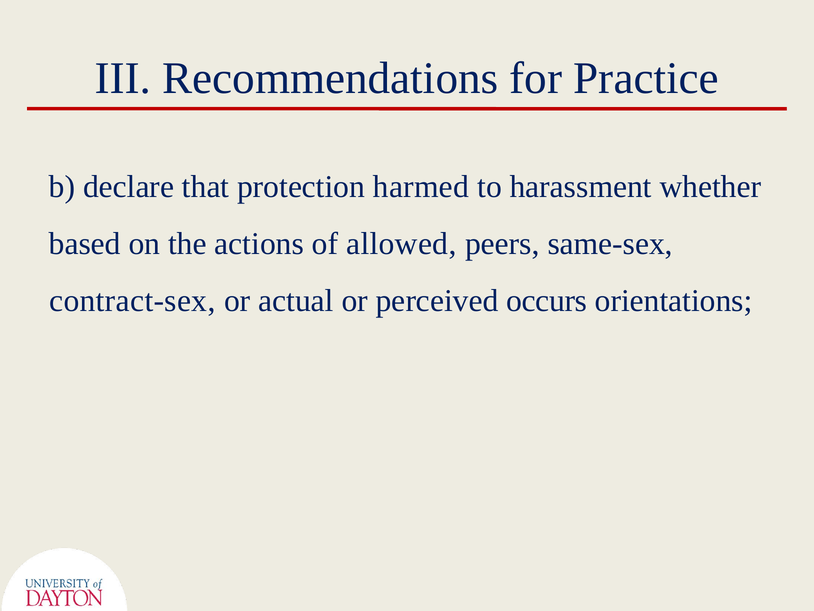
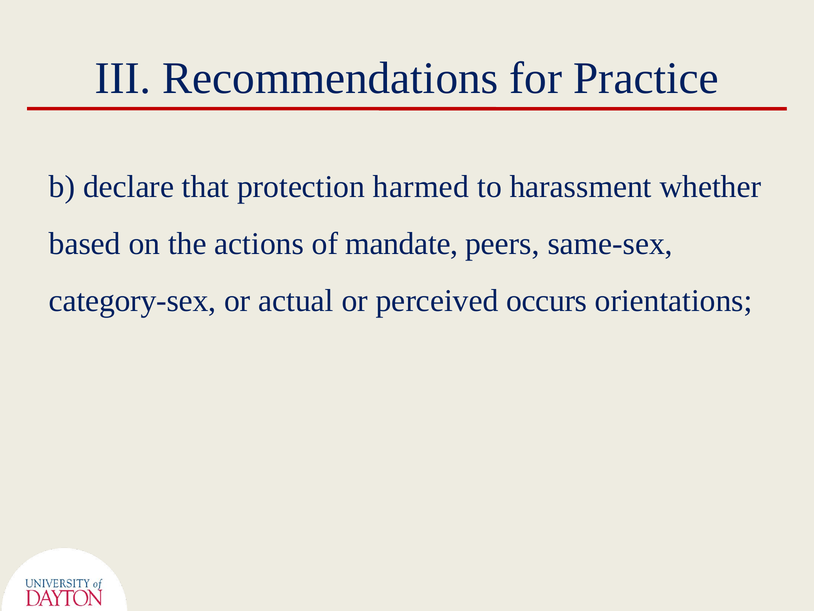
allowed: allowed -> mandate
contract-sex: contract-sex -> category-sex
